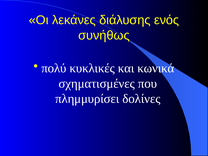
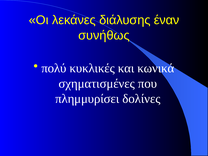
ενός: ενός -> έναν
